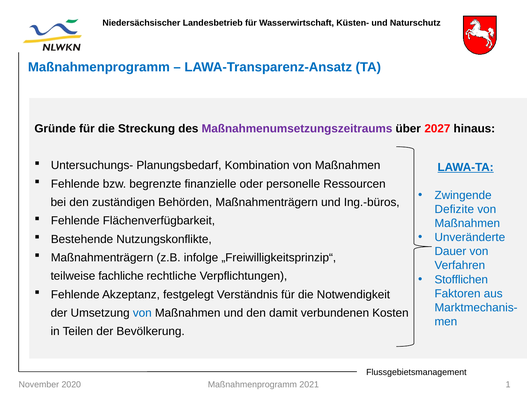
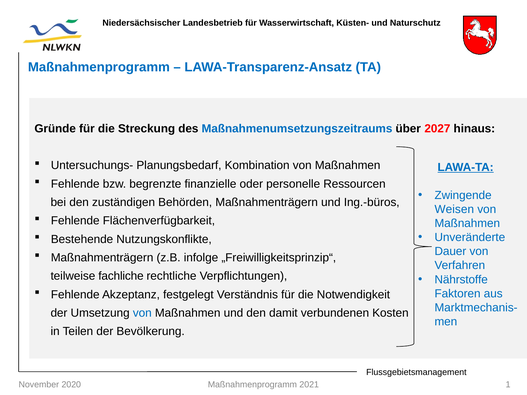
Maßnahmenumsetzungszeitraums colour: purple -> blue
Defizite: Defizite -> Weisen
Stofflichen: Stofflichen -> Nährstoffe
